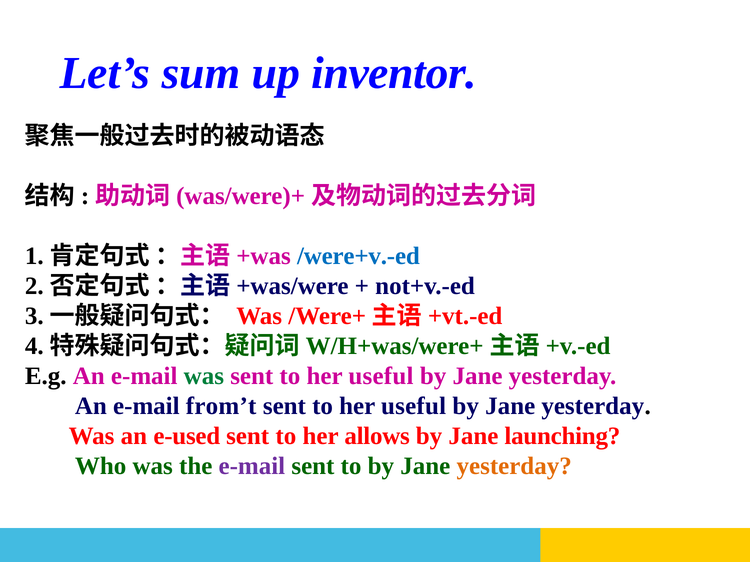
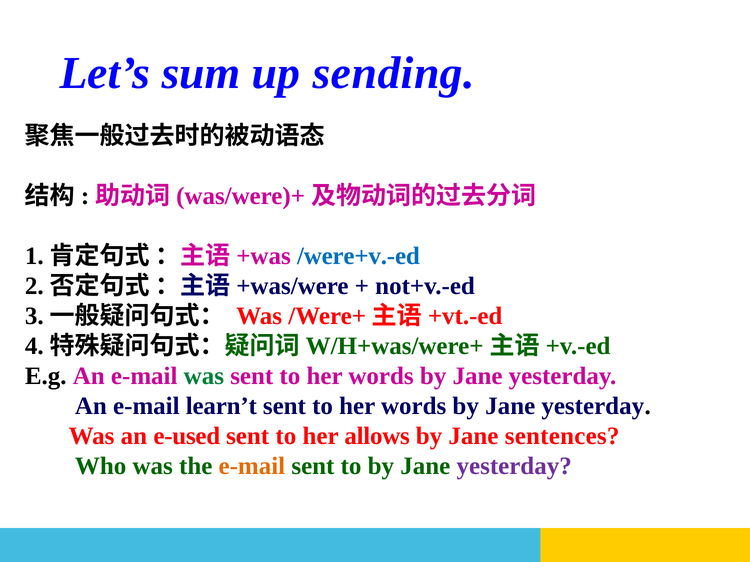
inventor: inventor -> sending
useful at (381, 376): useful -> words
from’t: from’t -> learn’t
useful at (414, 406): useful -> words
launching: launching -> sentences
e-mail at (252, 466) colour: purple -> orange
yesterday at (514, 466) colour: orange -> purple
